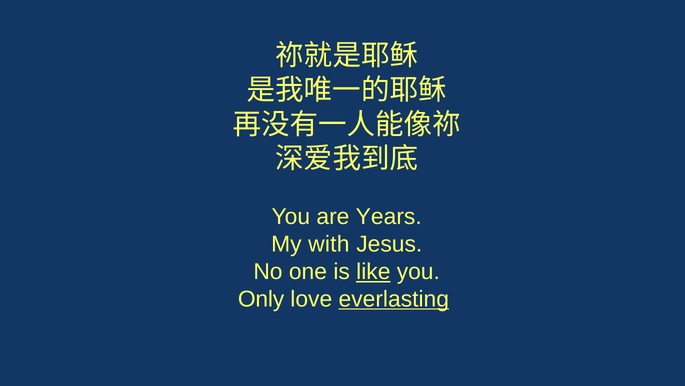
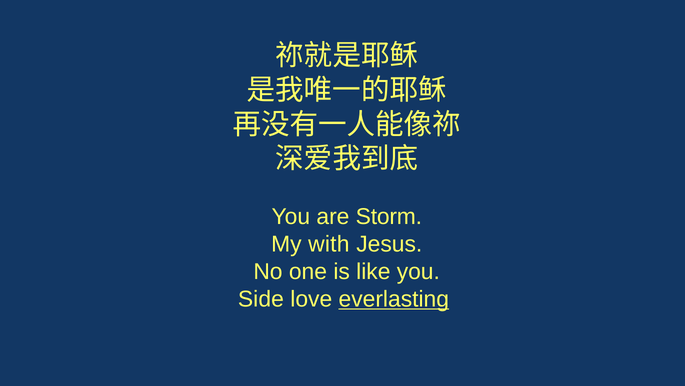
Years: Years -> Storm
like underline: present -> none
Only: Only -> Side
